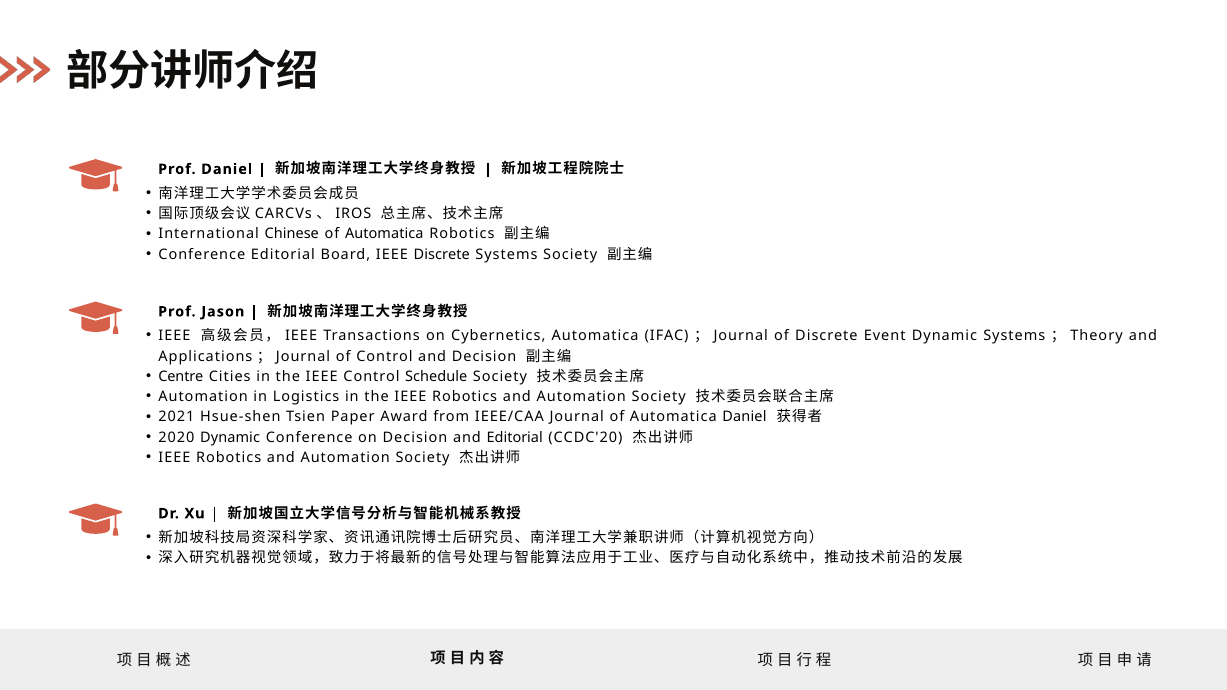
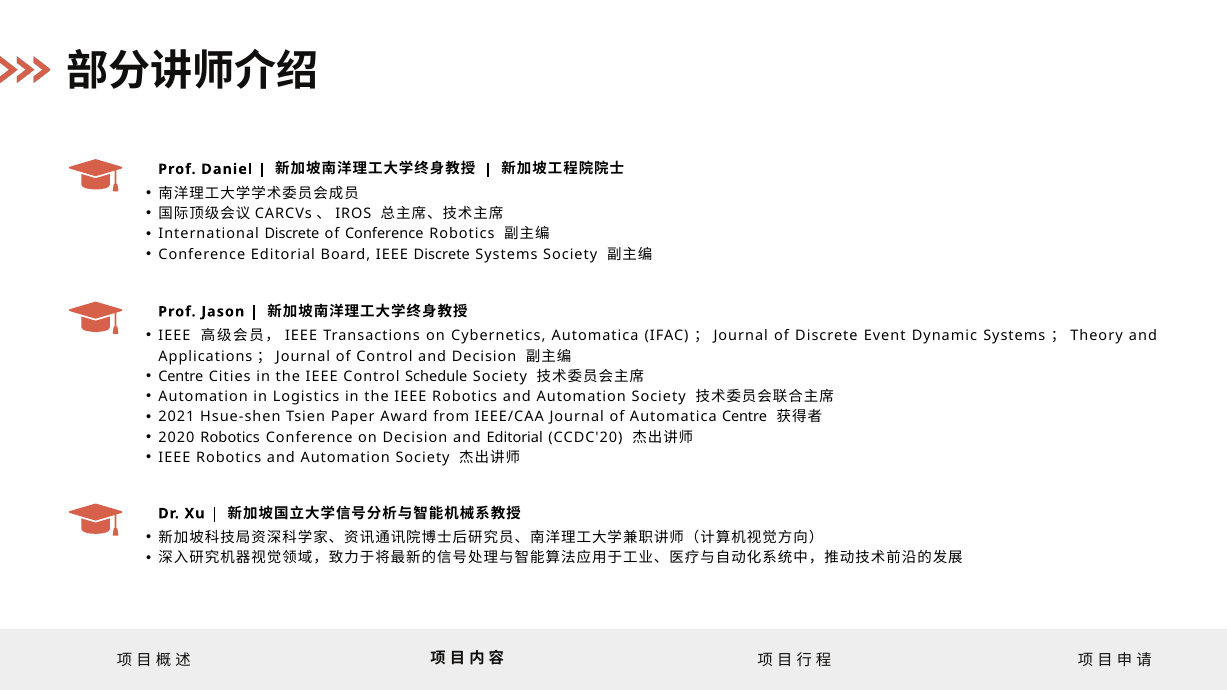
International Chinese: Chinese -> Discrete
Automatica at (384, 234): Automatica -> Conference
Automatica Daniel: Daniel -> Centre
2020 Dynamic: Dynamic -> Robotics
